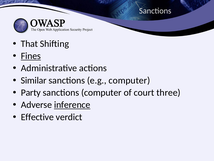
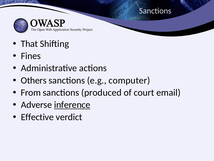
Fines underline: present -> none
Similar: Similar -> Others
Party: Party -> From
sanctions computer: computer -> produced
three: three -> email
